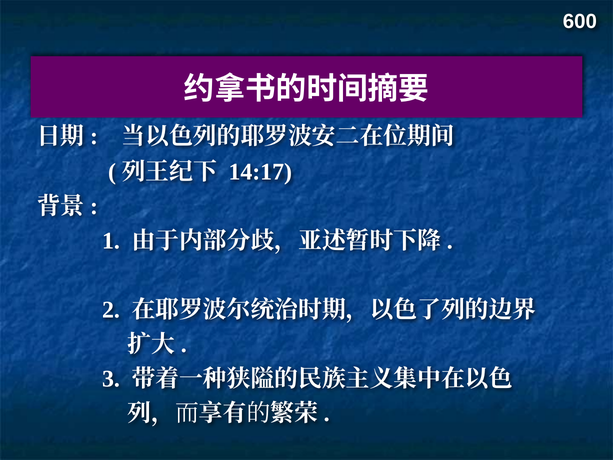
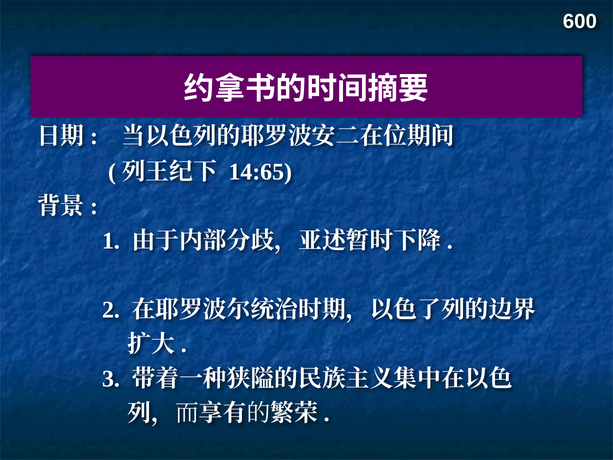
14:17: 14:17 -> 14:65
